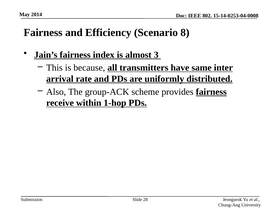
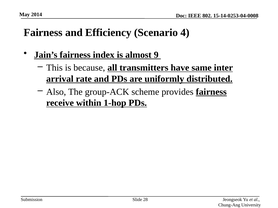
8: 8 -> 4
3: 3 -> 9
